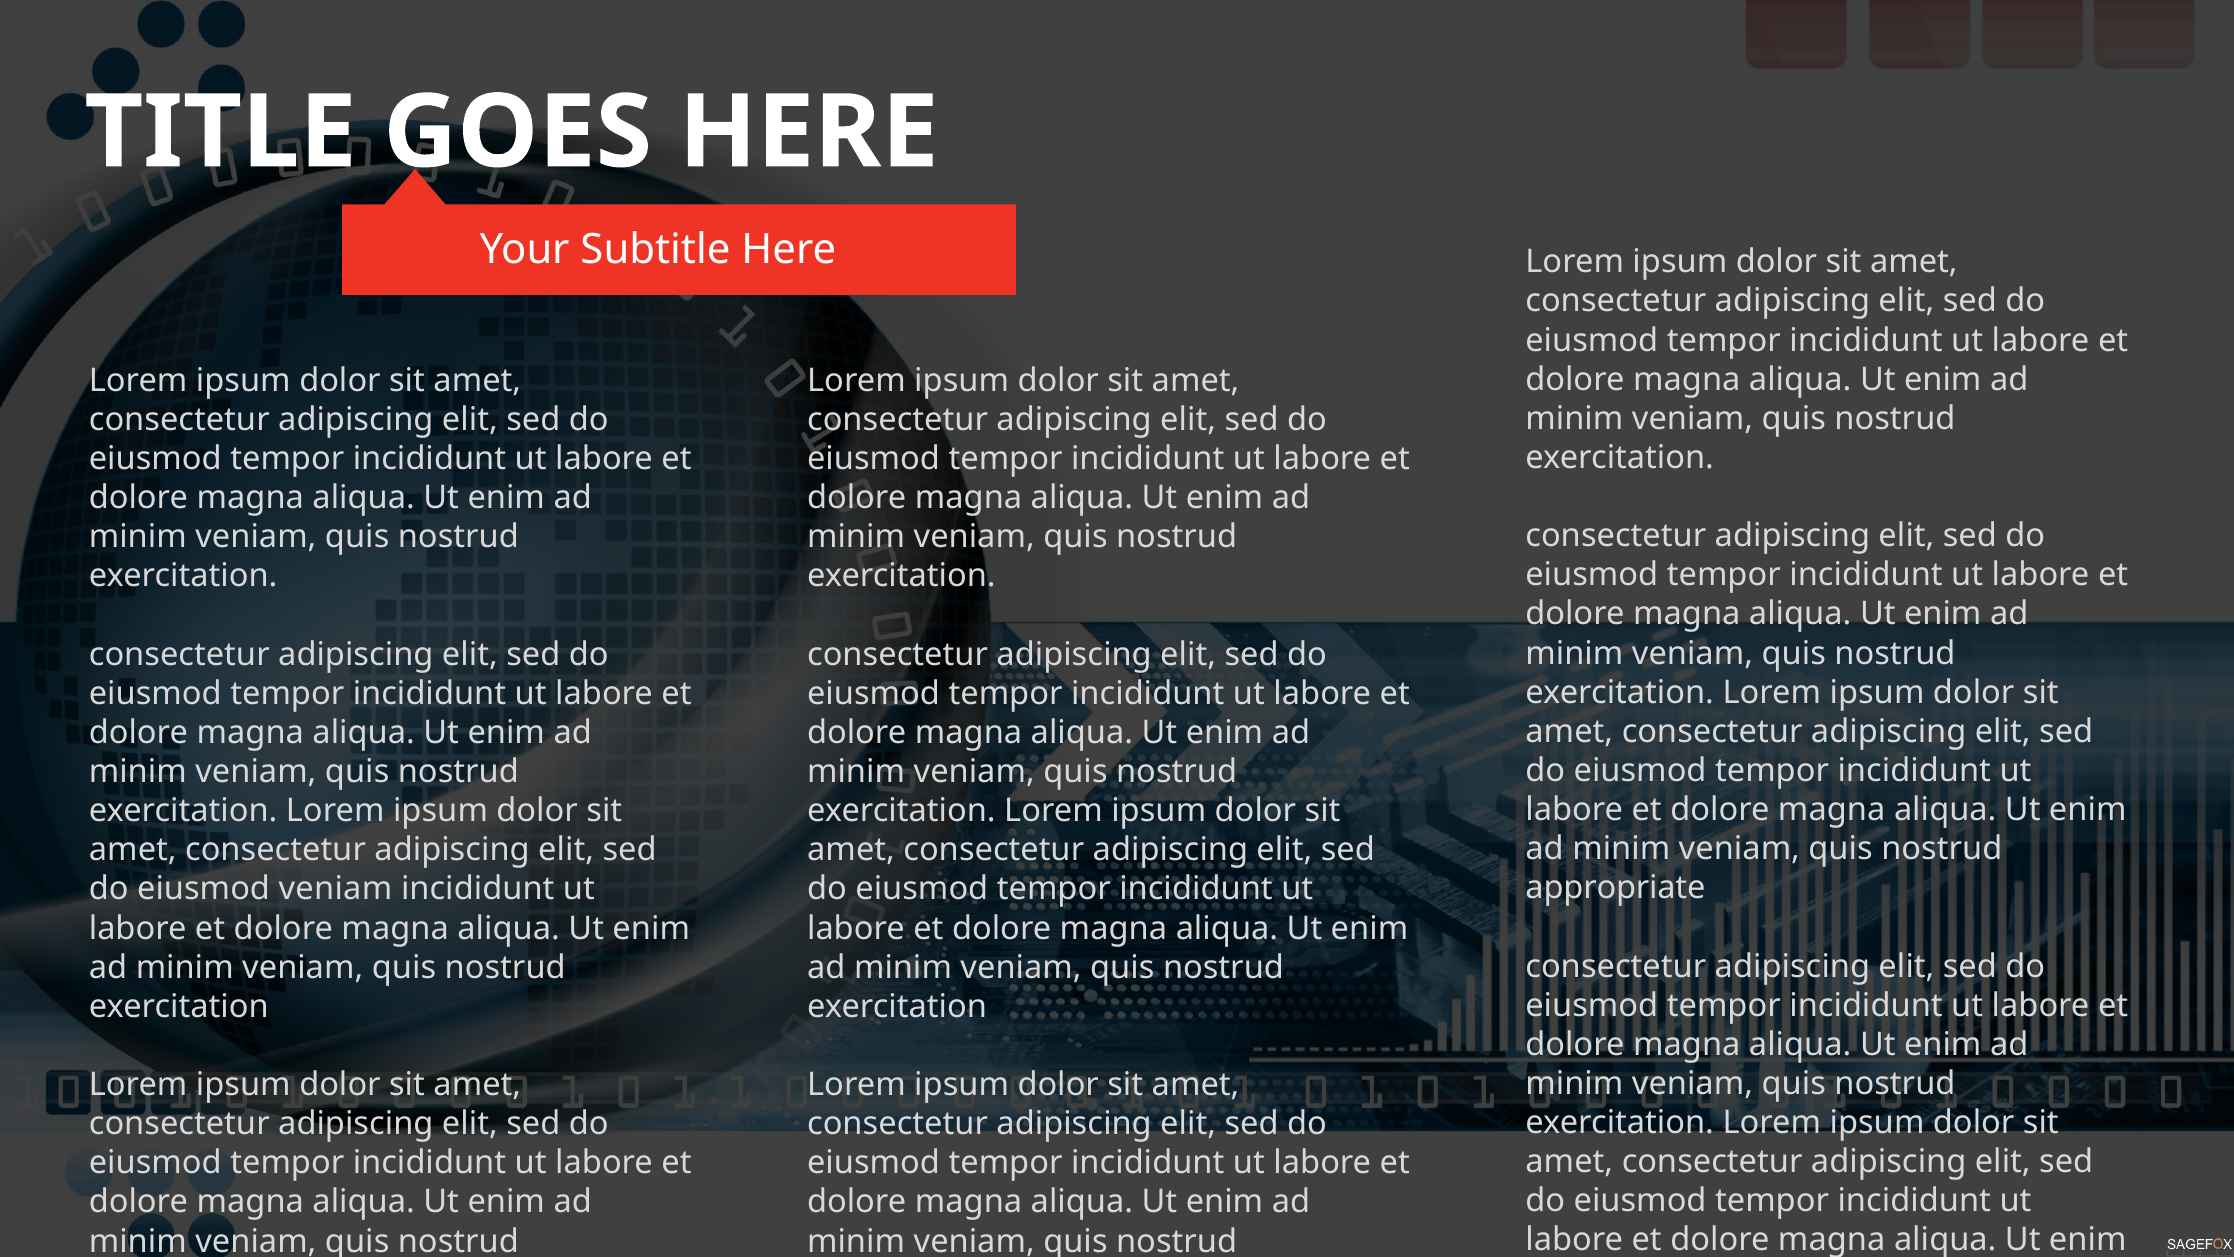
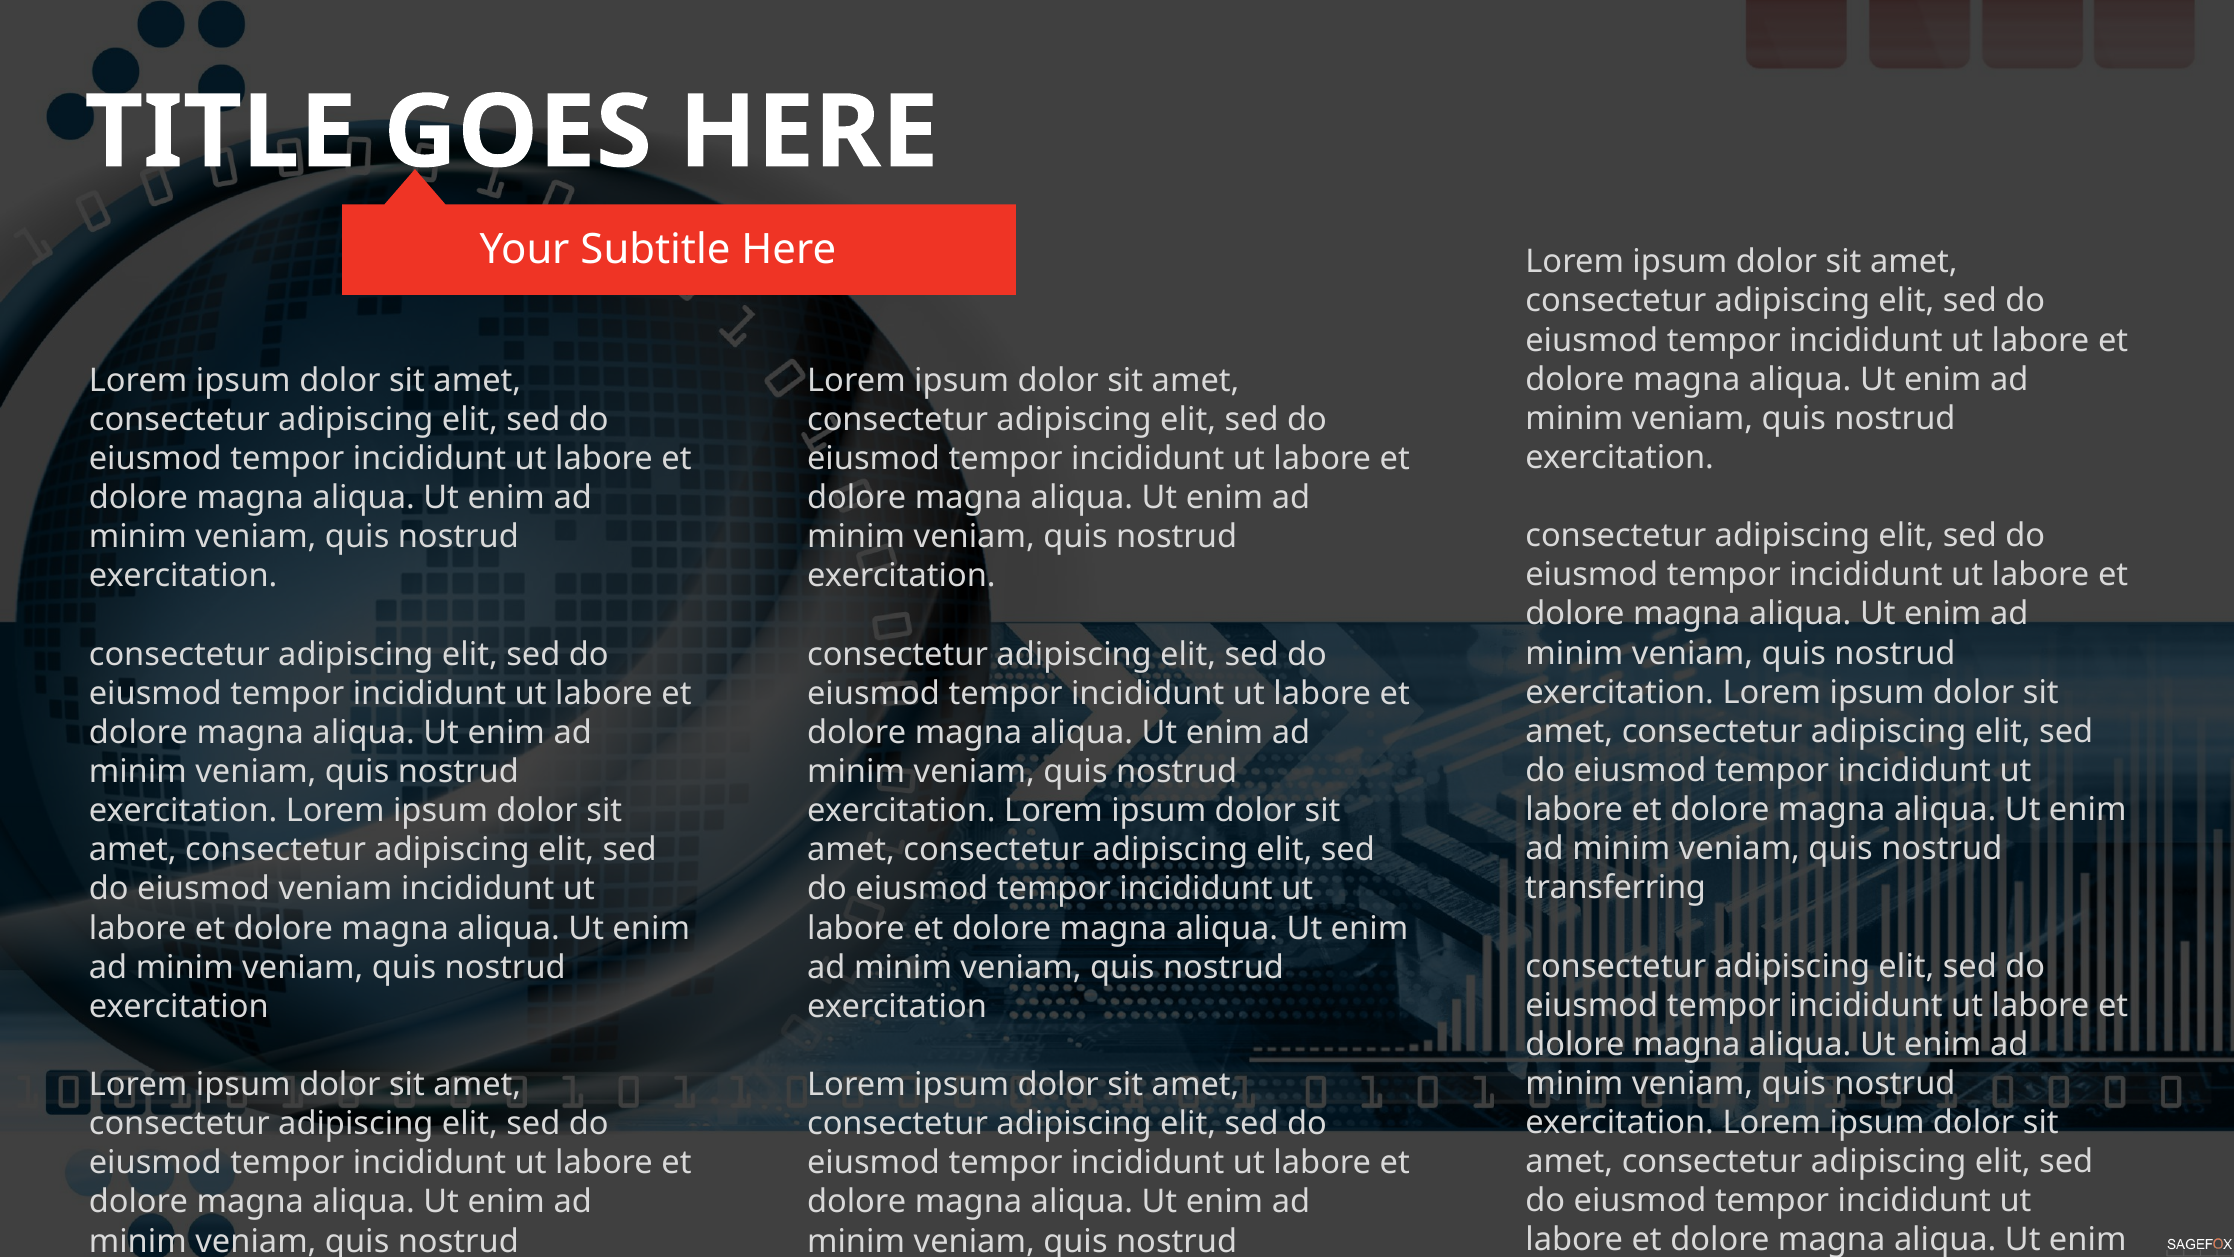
appropriate: appropriate -> transferring
